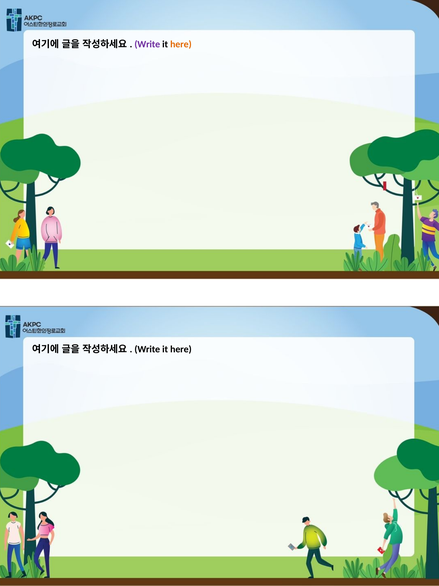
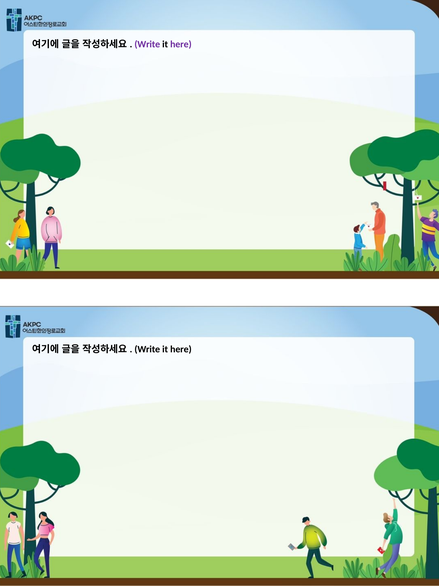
here at (181, 44) colour: orange -> purple
